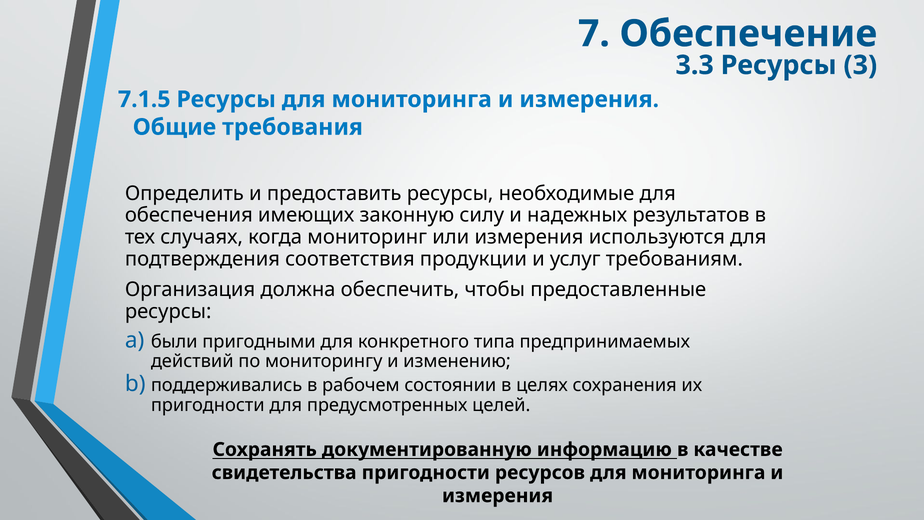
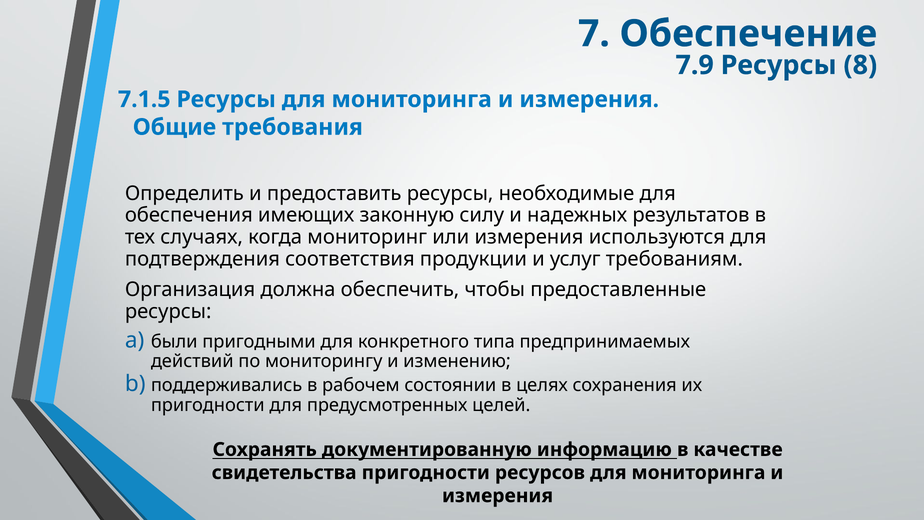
3.3: 3.3 -> 7.9
3: 3 -> 8
